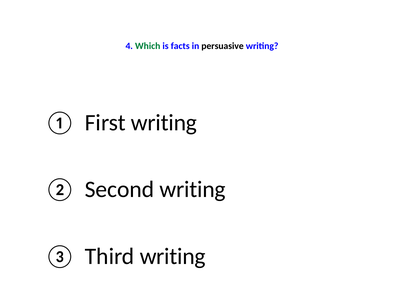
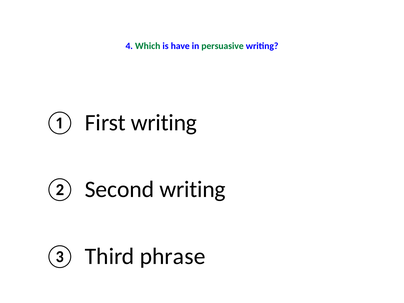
facts: facts -> have
persuasive colour: black -> green
Third writing: writing -> phrase
